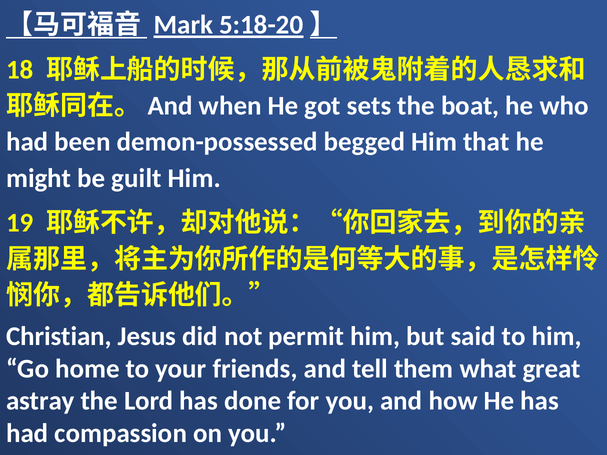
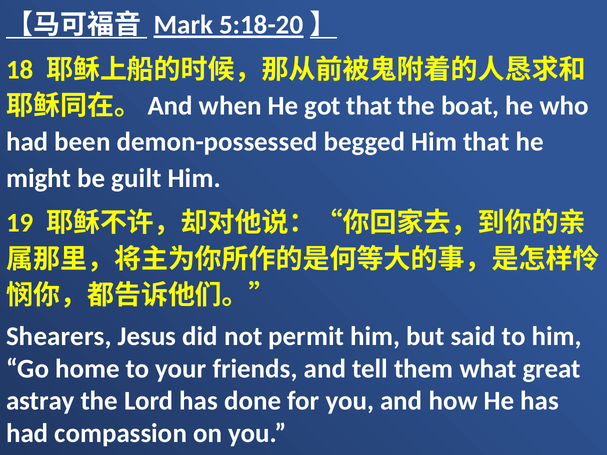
got sets: sets -> that
Christian: Christian -> Shearers
